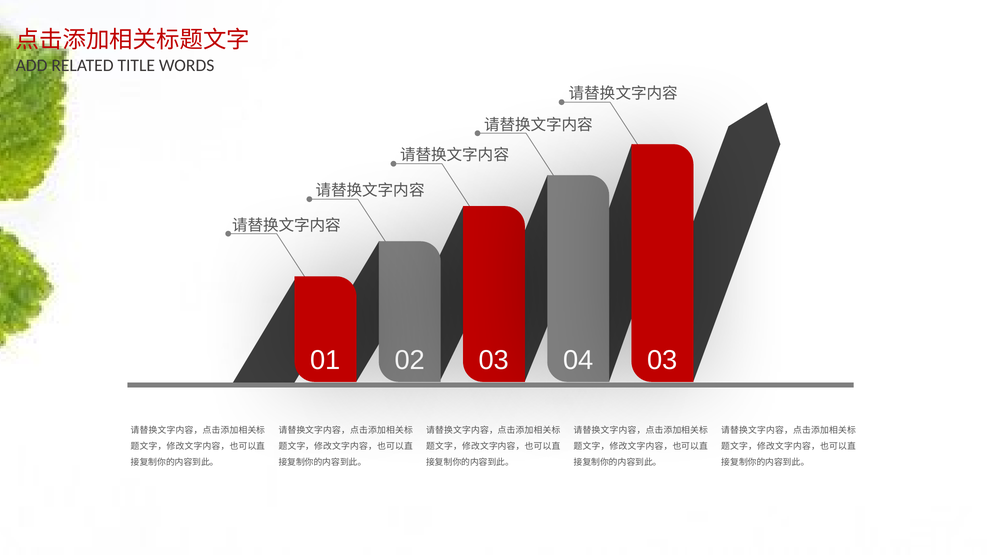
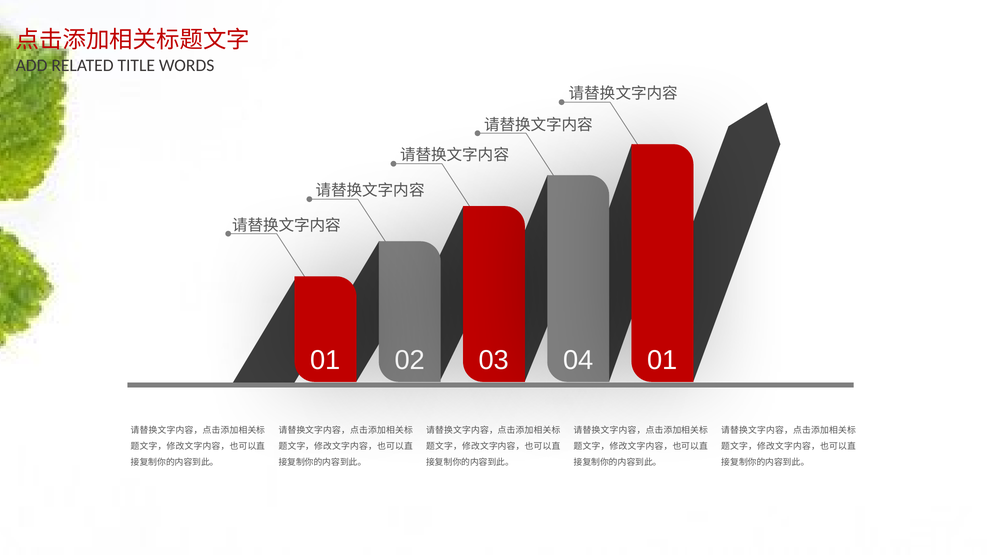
03 at (662, 360): 03 -> 01
